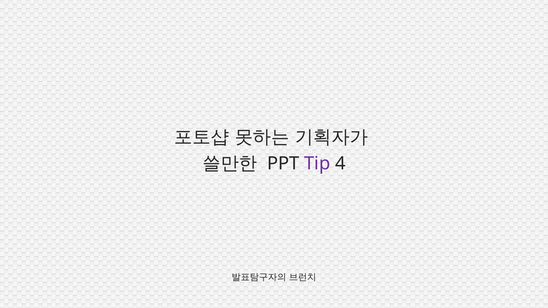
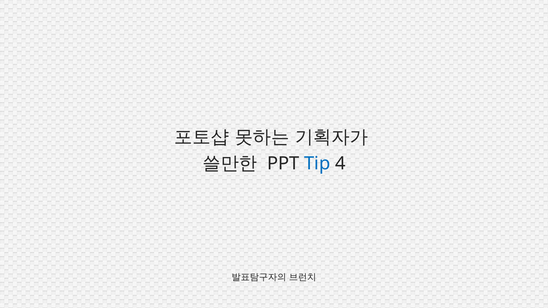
Tip colour: purple -> blue
